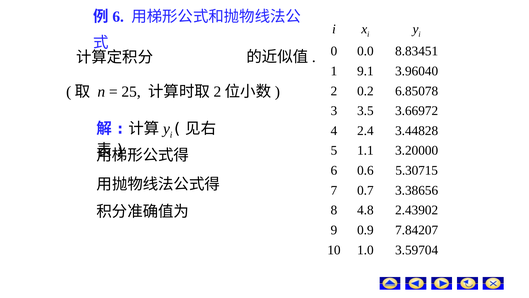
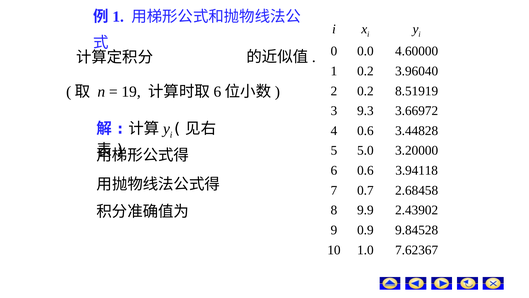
6 at (118, 17): 6 -> 1
8.83451: 8.83451 -> 4.60000
1 9.1: 9.1 -> 0.2
25: 25 -> 19
2 at (217, 92): 2 -> 6
6.85078: 6.85078 -> 8.51919
3.5: 3.5 -> 9.3
4 2.4: 2.4 -> 0.6
1.1: 1.1 -> 5.0
5.30715: 5.30715 -> 3.94118
3.38656: 3.38656 -> 2.68458
4.8: 4.8 -> 9.9
7.84207: 7.84207 -> 9.84528
3.59704: 3.59704 -> 7.62367
